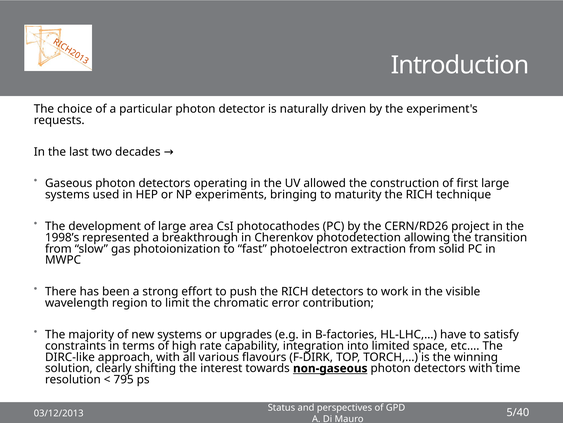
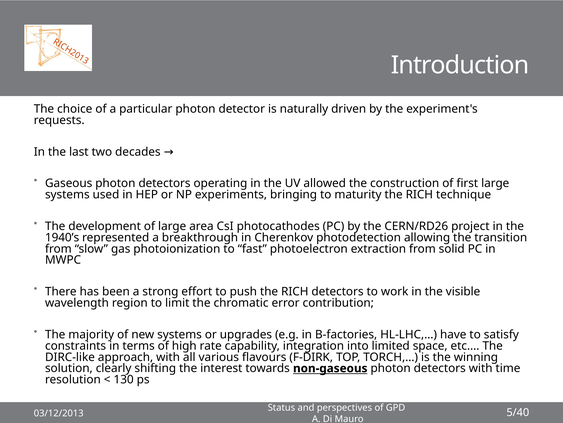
1998’s: 1998’s -> 1940’s
795: 795 -> 130
